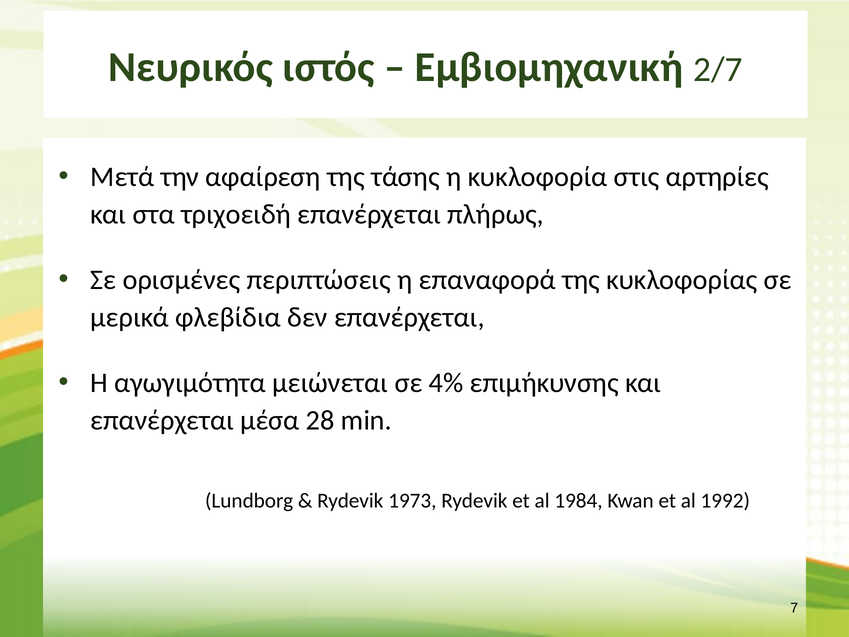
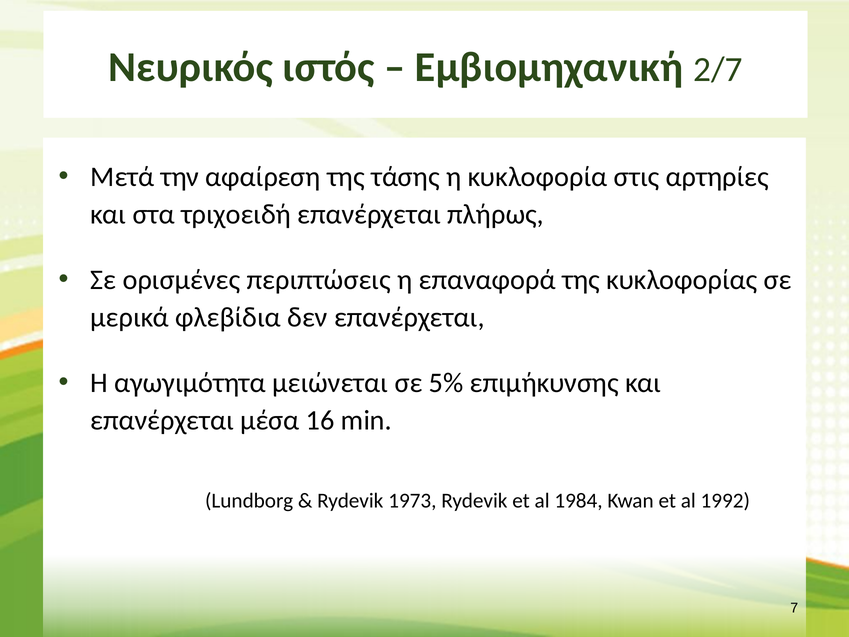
4%: 4% -> 5%
28: 28 -> 16
